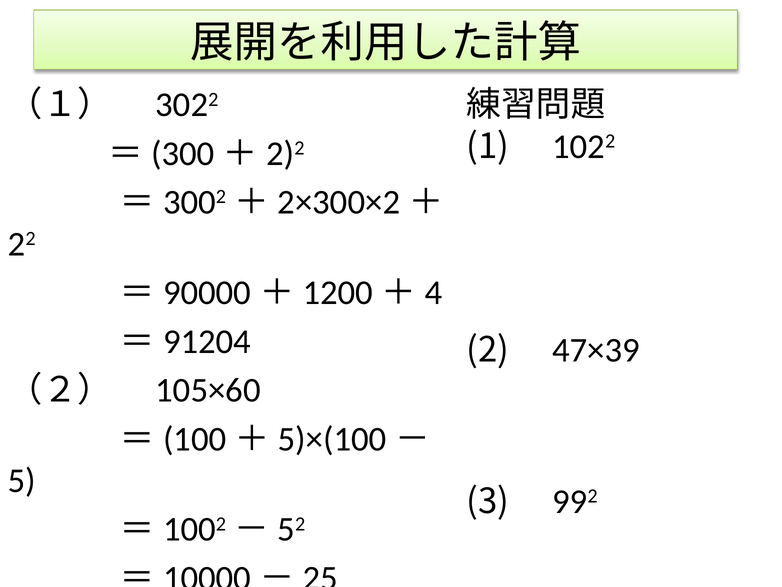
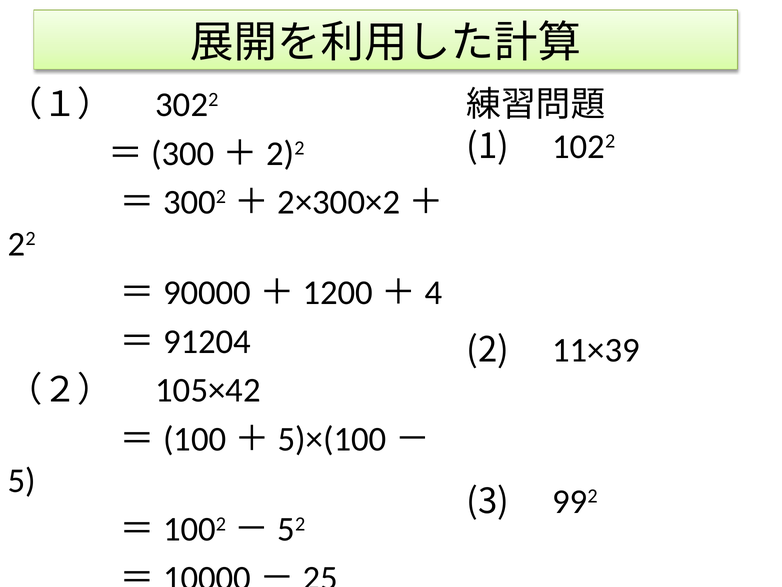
47×39: 47×39 -> 11×39
105×60: 105×60 -> 105×42
